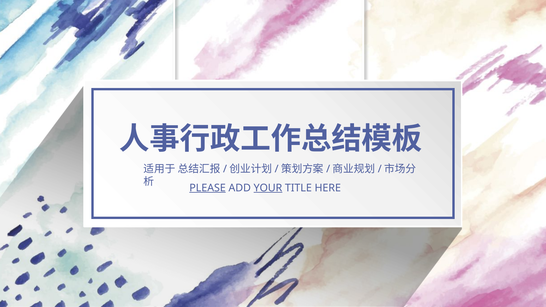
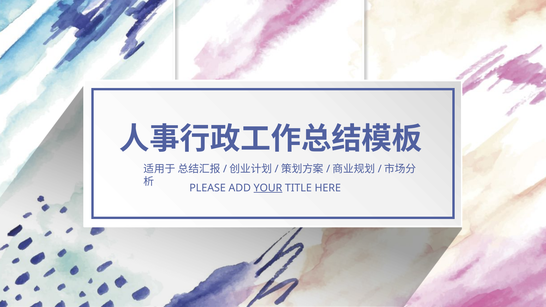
PLEASE underline: present -> none
